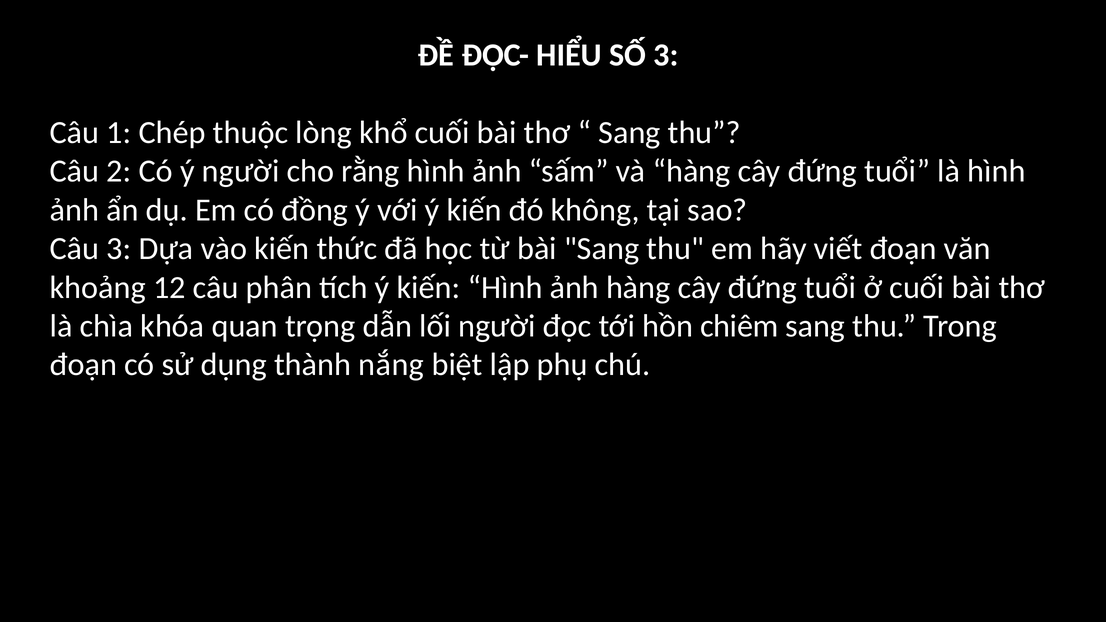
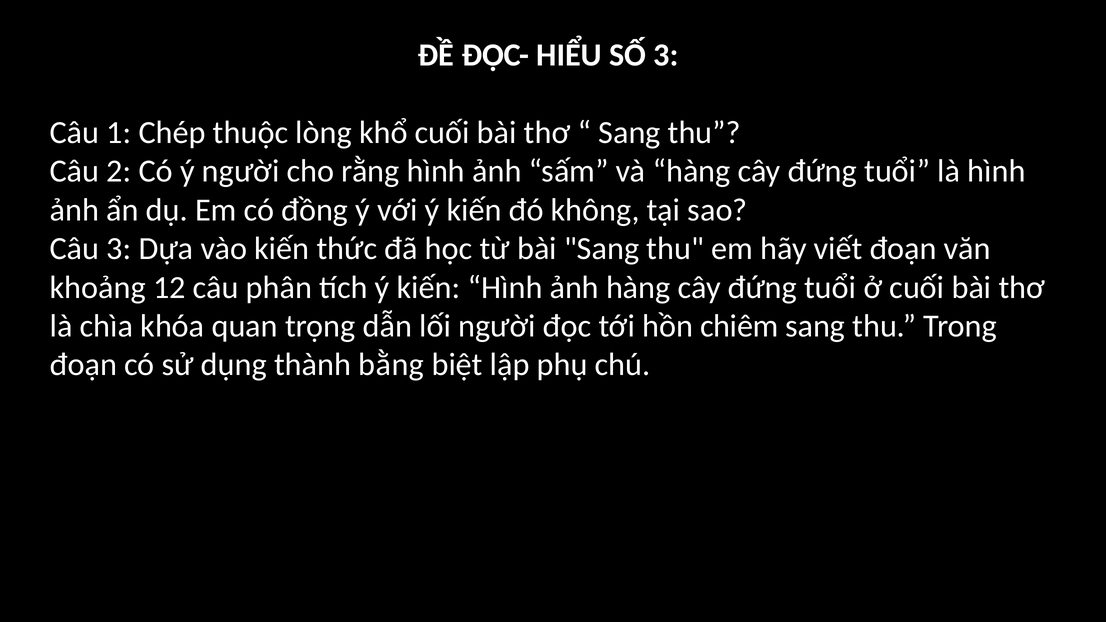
nắng: nắng -> bằng
